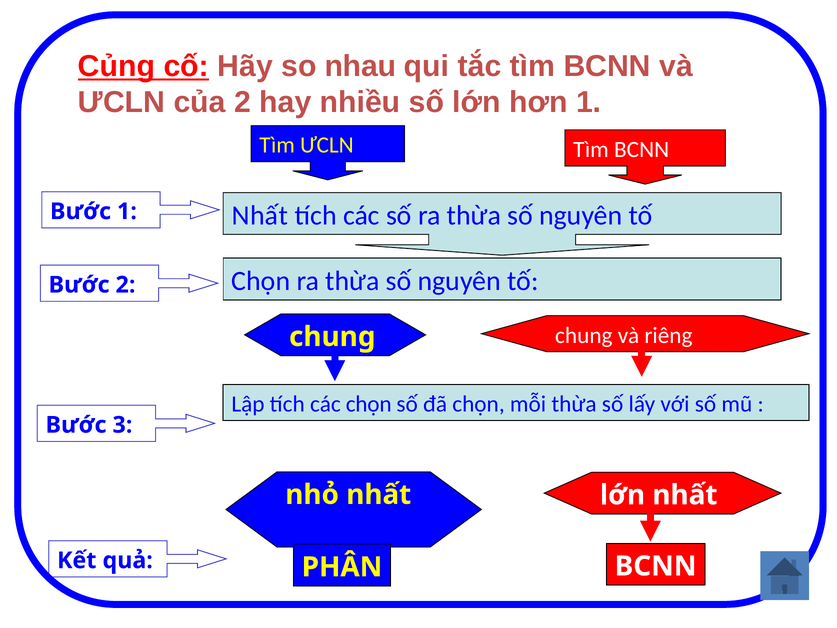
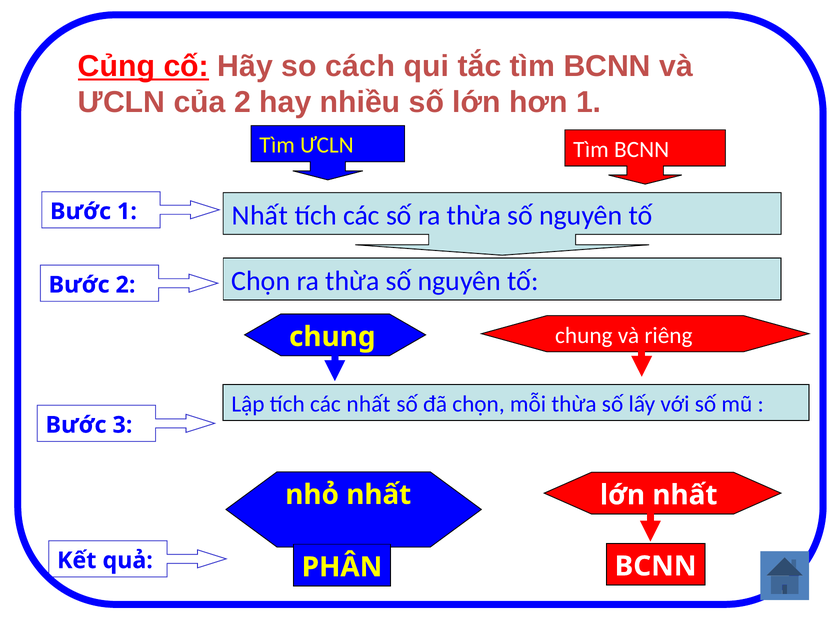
nhau: nhau -> cách
các chọn: chọn -> nhất
